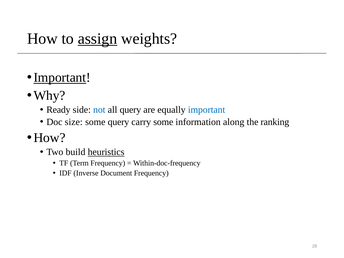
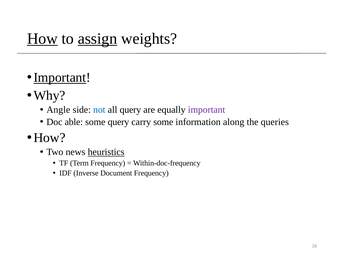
How at (42, 39) underline: none -> present
Ready: Ready -> Angle
important at (207, 110) colour: blue -> purple
size: size -> able
ranking: ranking -> queries
build: build -> news
